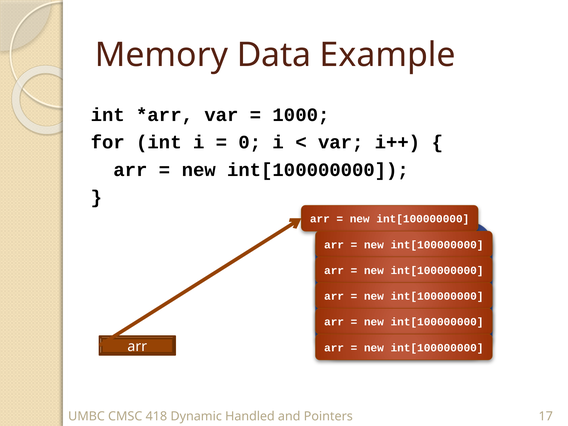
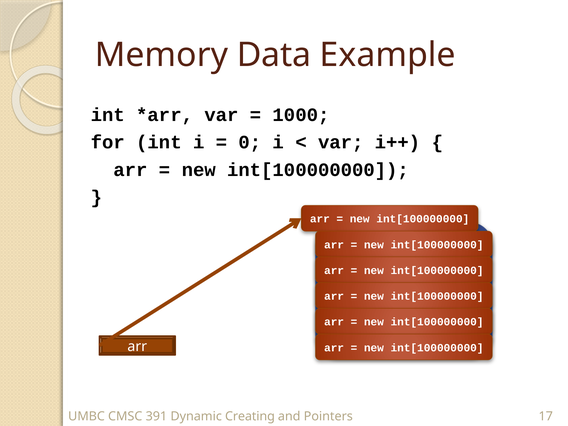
418: 418 -> 391
Handled: Handled -> Creating
